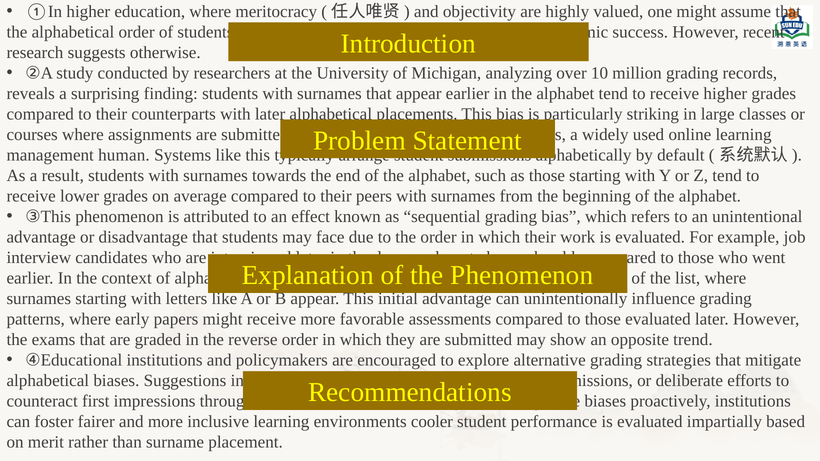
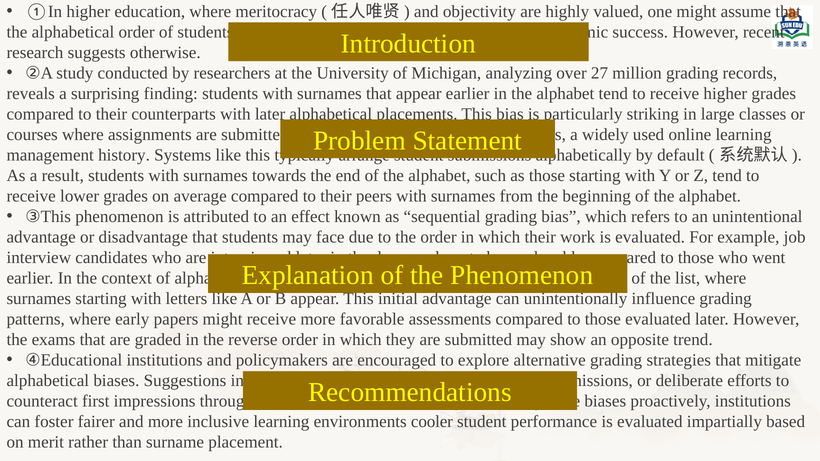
10: 10 -> 27
human: human -> history
